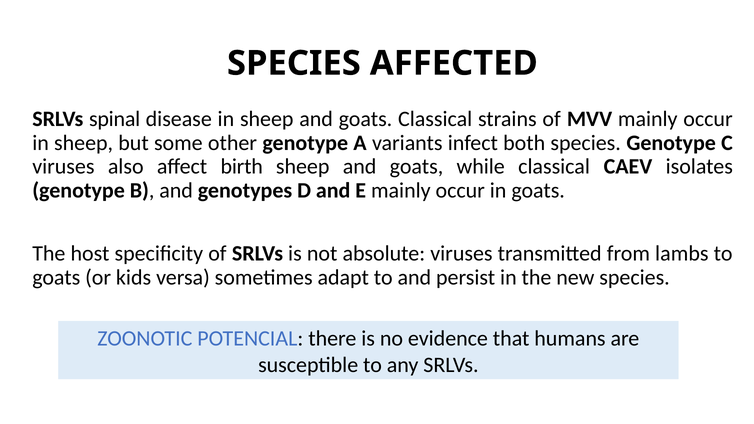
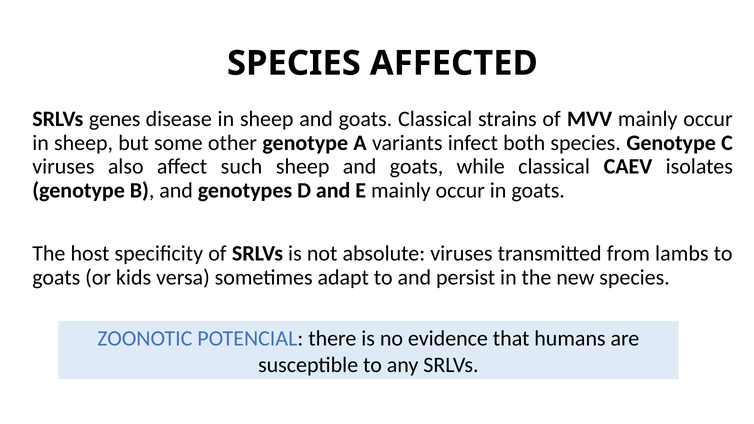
spinal: spinal -> genes
birth: birth -> such
